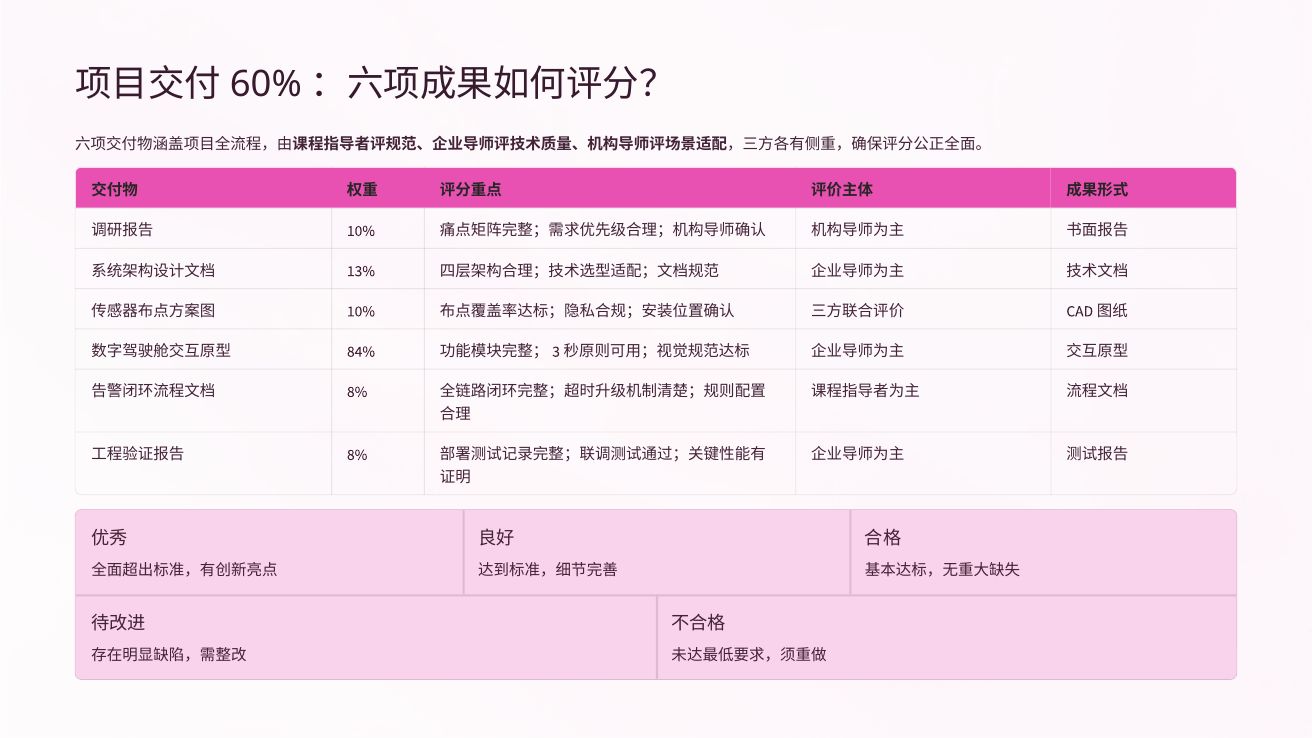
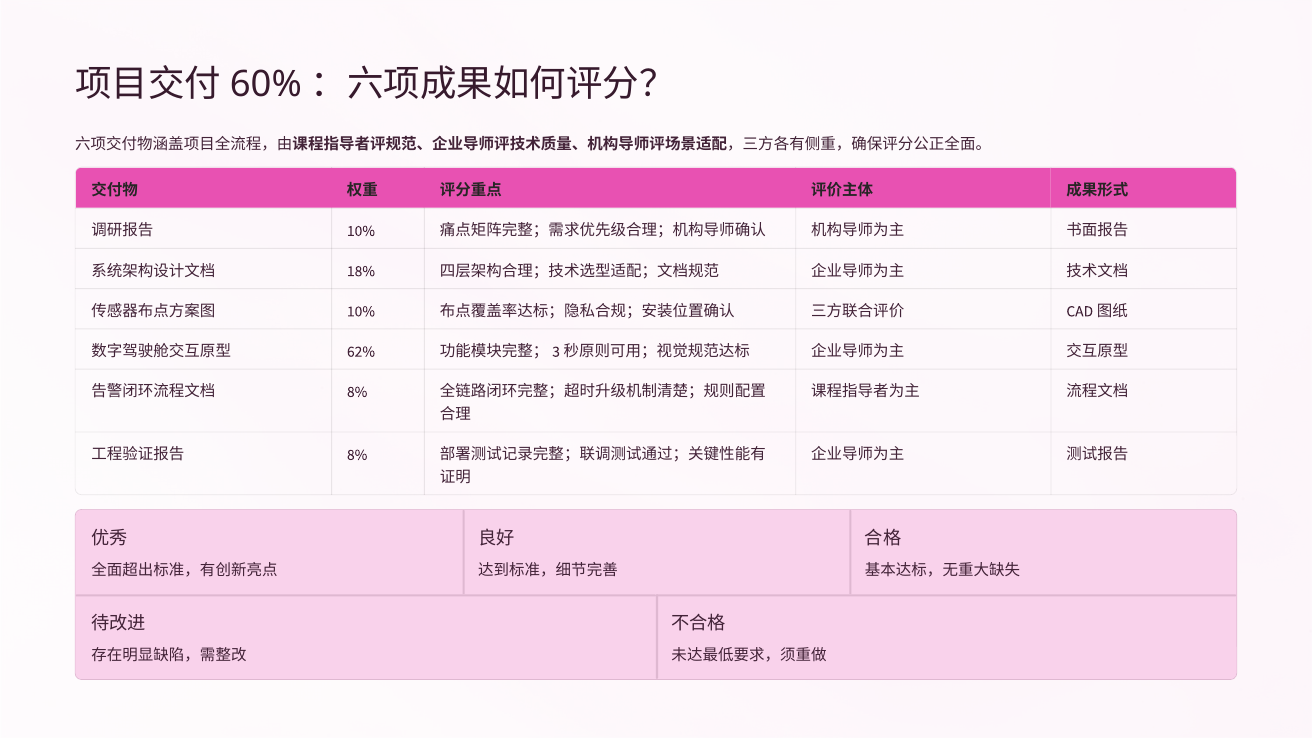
13%: 13% -> 18%
84%: 84% -> 62%
